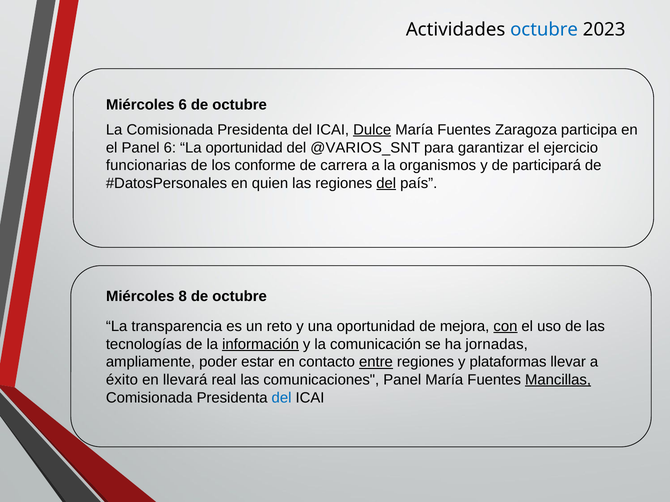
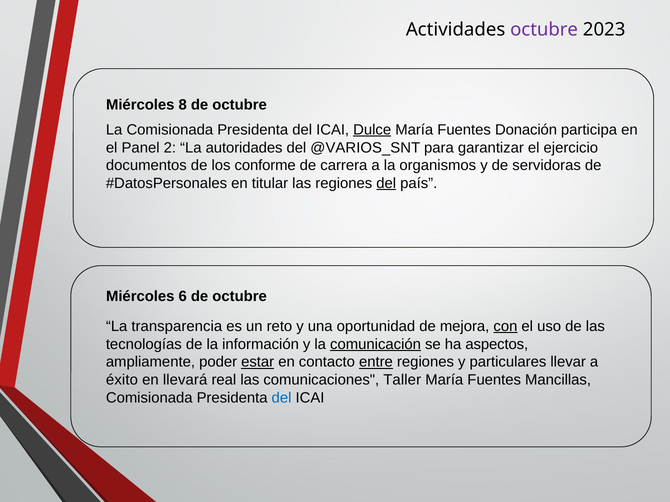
octubre at (544, 30) colour: blue -> purple
Miércoles 6: 6 -> 8
Zaragoza: Zaragoza -> Donación
Panel 6: 6 -> 2
La oportunidad: oportunidad -> autoridades
funcionarias: funcionarias -> documentos
participará: participará -> servidoras
quien: quien -> titular
8: 8 -> 6
información underline: present -> none
comunicación underline: none -> present
jornadas: jornadas -> aspectos
estar underline: none -> present
plataformas: plataformas -> particulares
comunicaciones Panel: Panel -> Taller
Mancillas underline: present -> none
